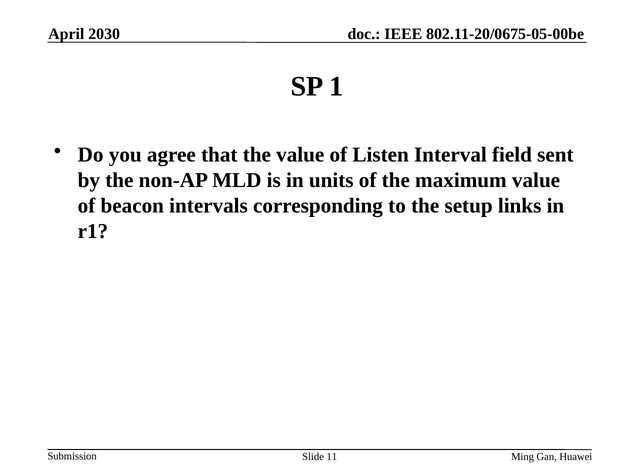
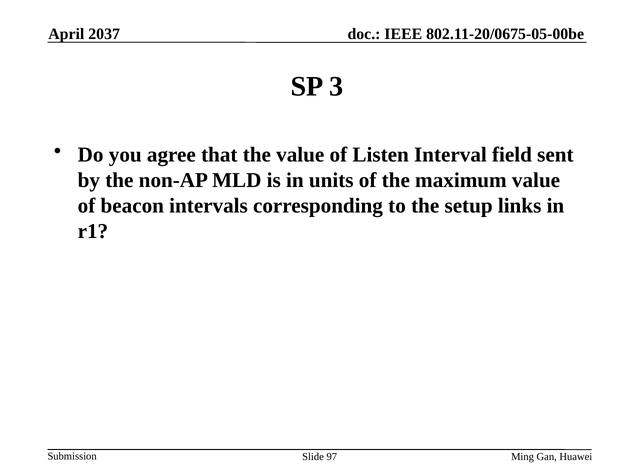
2030: 2030 -> 2037
1: 1 -> 3
11: 11 -> 97
